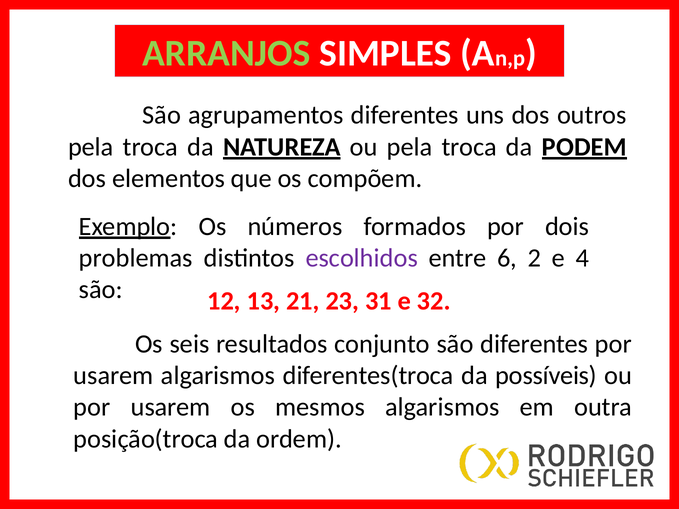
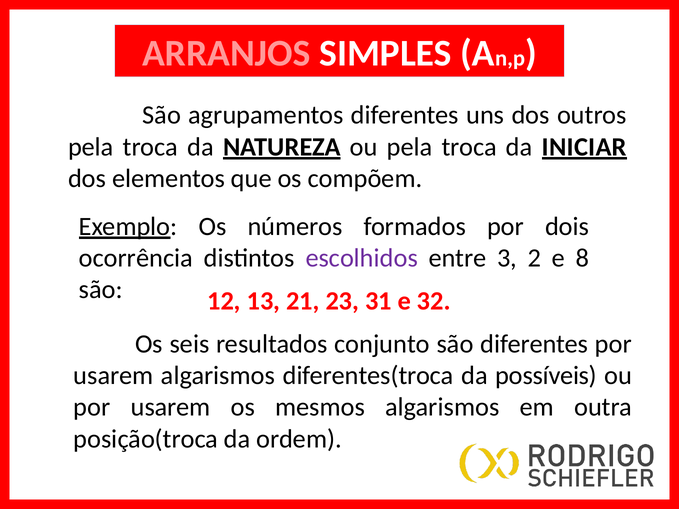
ARRANJOS colour: light green -> pink
PODEM: PODEM -> INICIAR
problemas: problemas -> ocorrência
6: 6 -> 3
4: 4 -> 8
